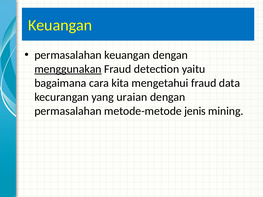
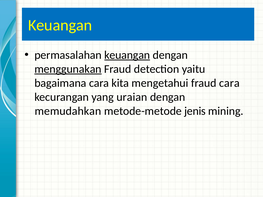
keuangan at (127, 55) underline: none -> present
fraud data: data -> cara
permasalahan at (68, 111): permasalahan -> memudahkan
